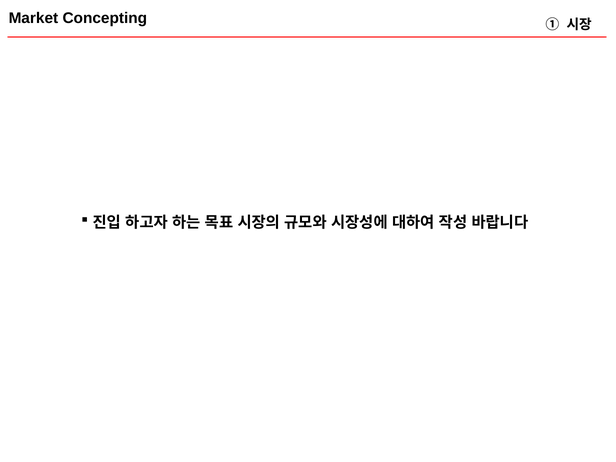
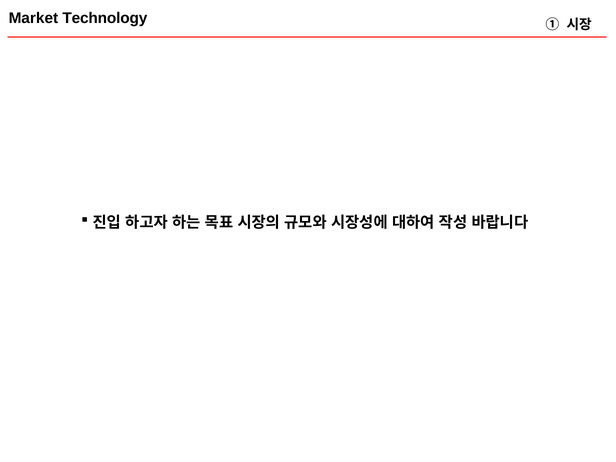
Concepting: Concepting -> Technology
